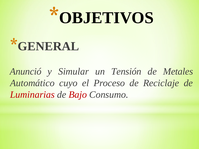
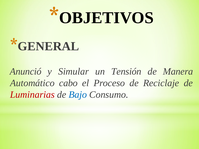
Metales: Metales -> Manera
cuyo: cuyo -> cabo
Bajo colour: red -> blue
